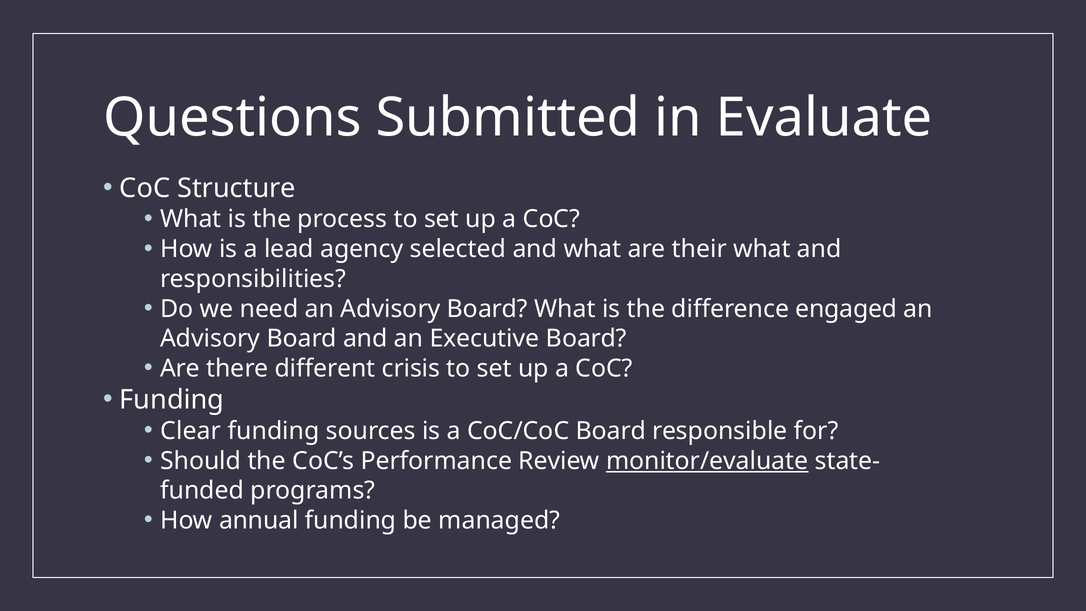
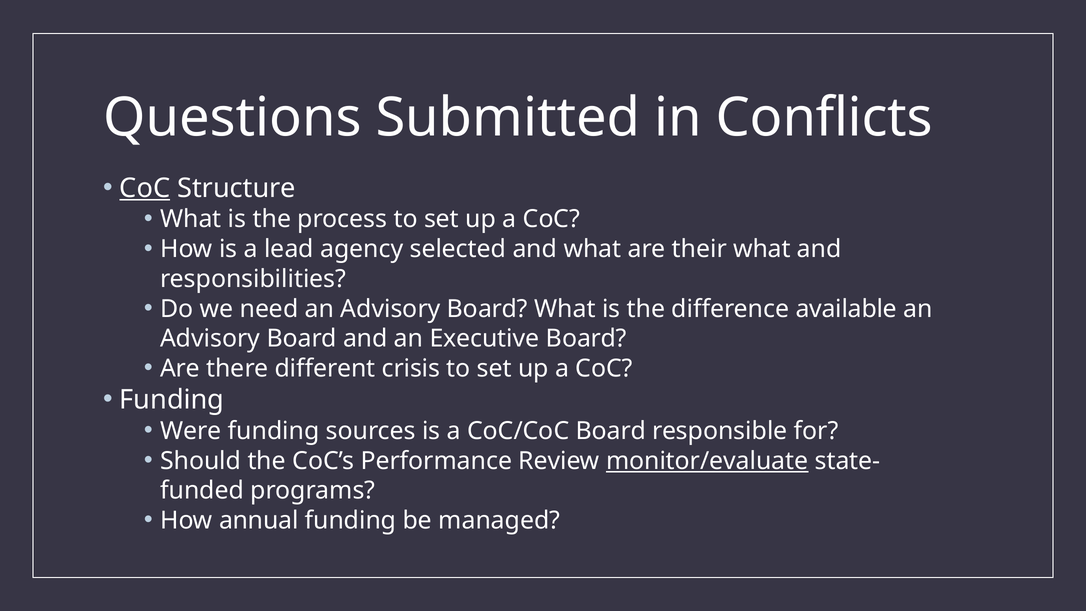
Evaluate: Evaluate -> Conflicts
CoC at (145, 188) underline: none -> present
engaged: engaged -> available
Clear: Clear -> Were
